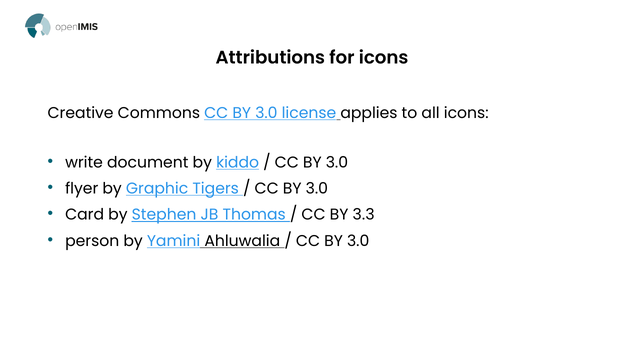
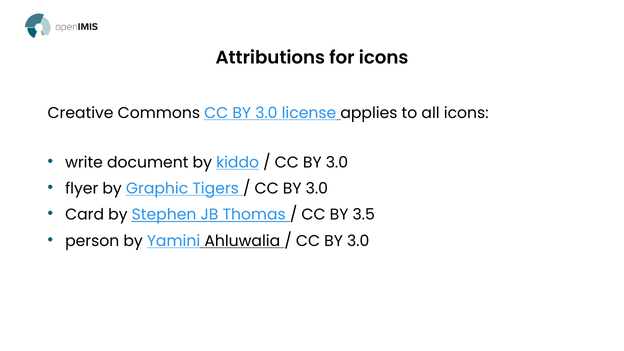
3.3: 3.3 -> 3.5
